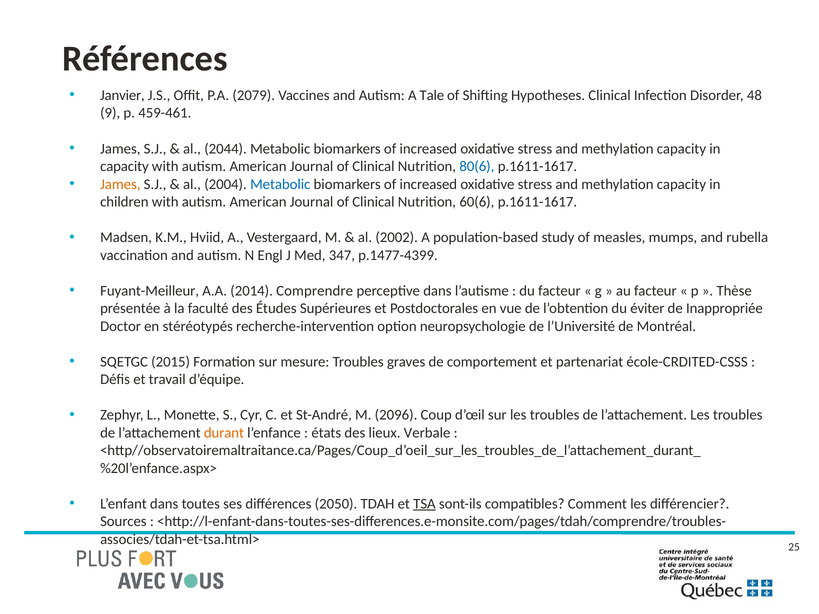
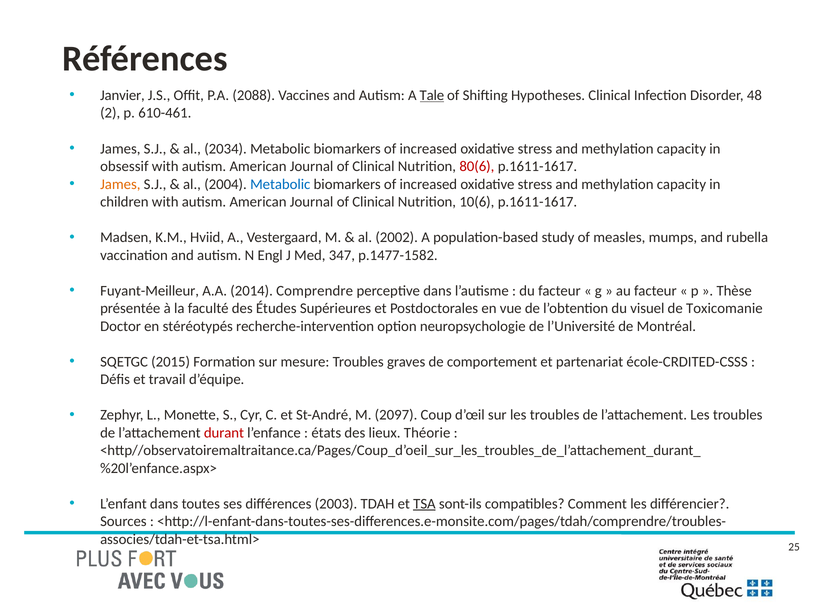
2079: 2079 -> 2088
Tale underline: none -> present
9: 9 -> 2
459-461: 459-461 -> 610-461
2044: 2044 -> 2034
capacity at (124, 166): capacity -> obsessif
80(6 colour: blue -> red
60(6: 60(6 -> 10(6
p.1477-4399: p.1477-4399 -> p.1477-1582
éviter: éviter -> visuel
Inappropriée: Inappropriée -> Toxicomanie
2096: 2096 -> 2097
durant colour: orange -> red
Verbale: Verbale -> Théorie
2050: 2050 -> 2003
